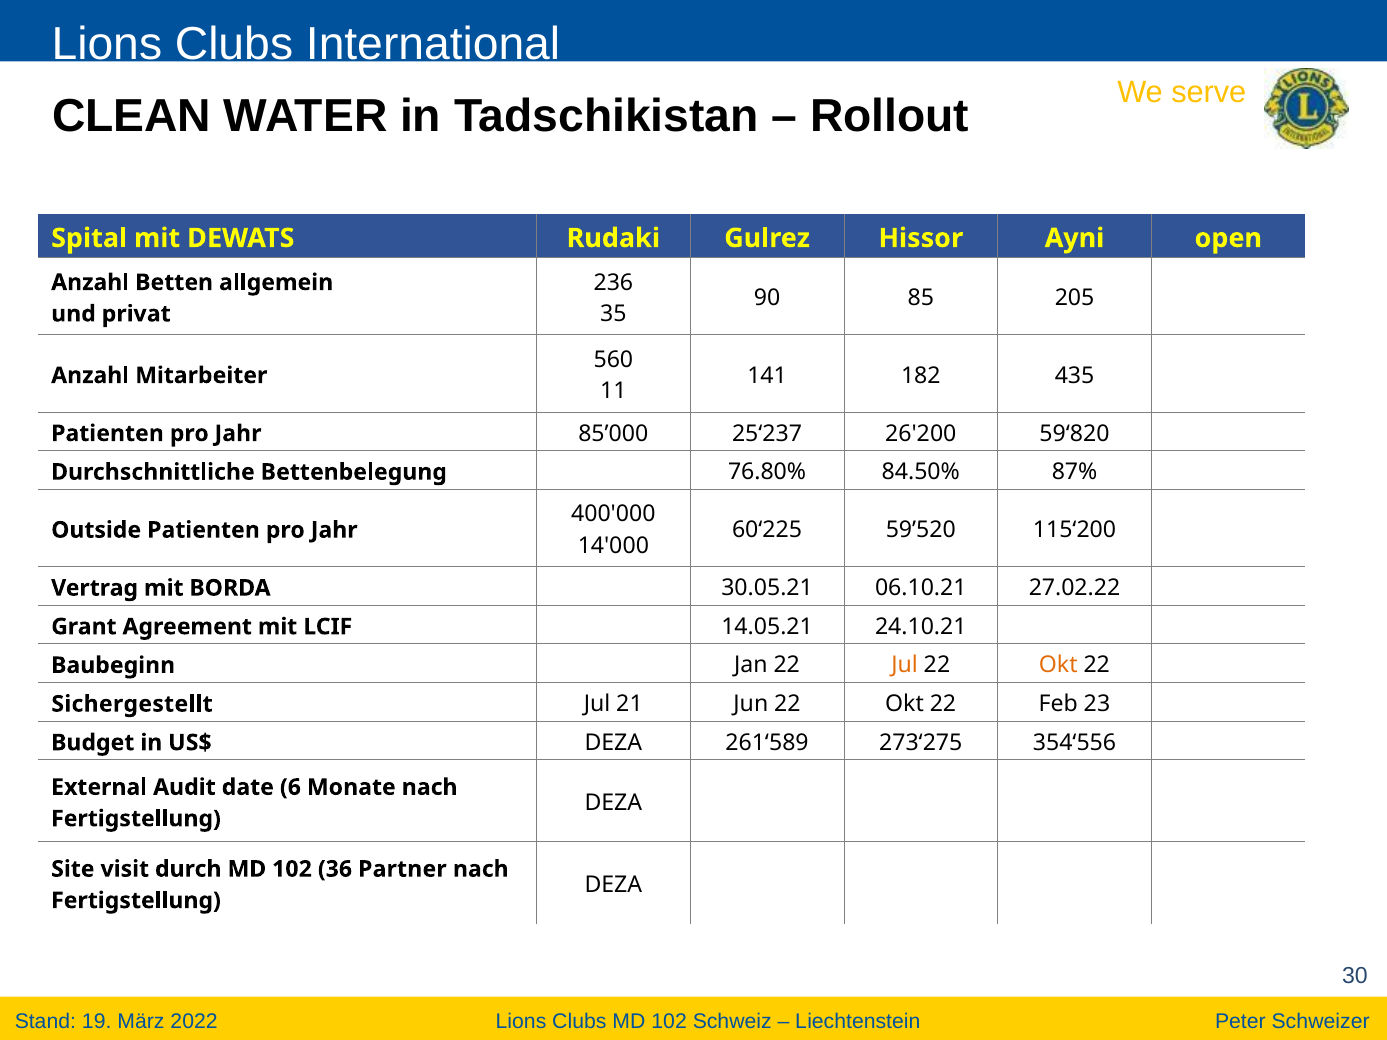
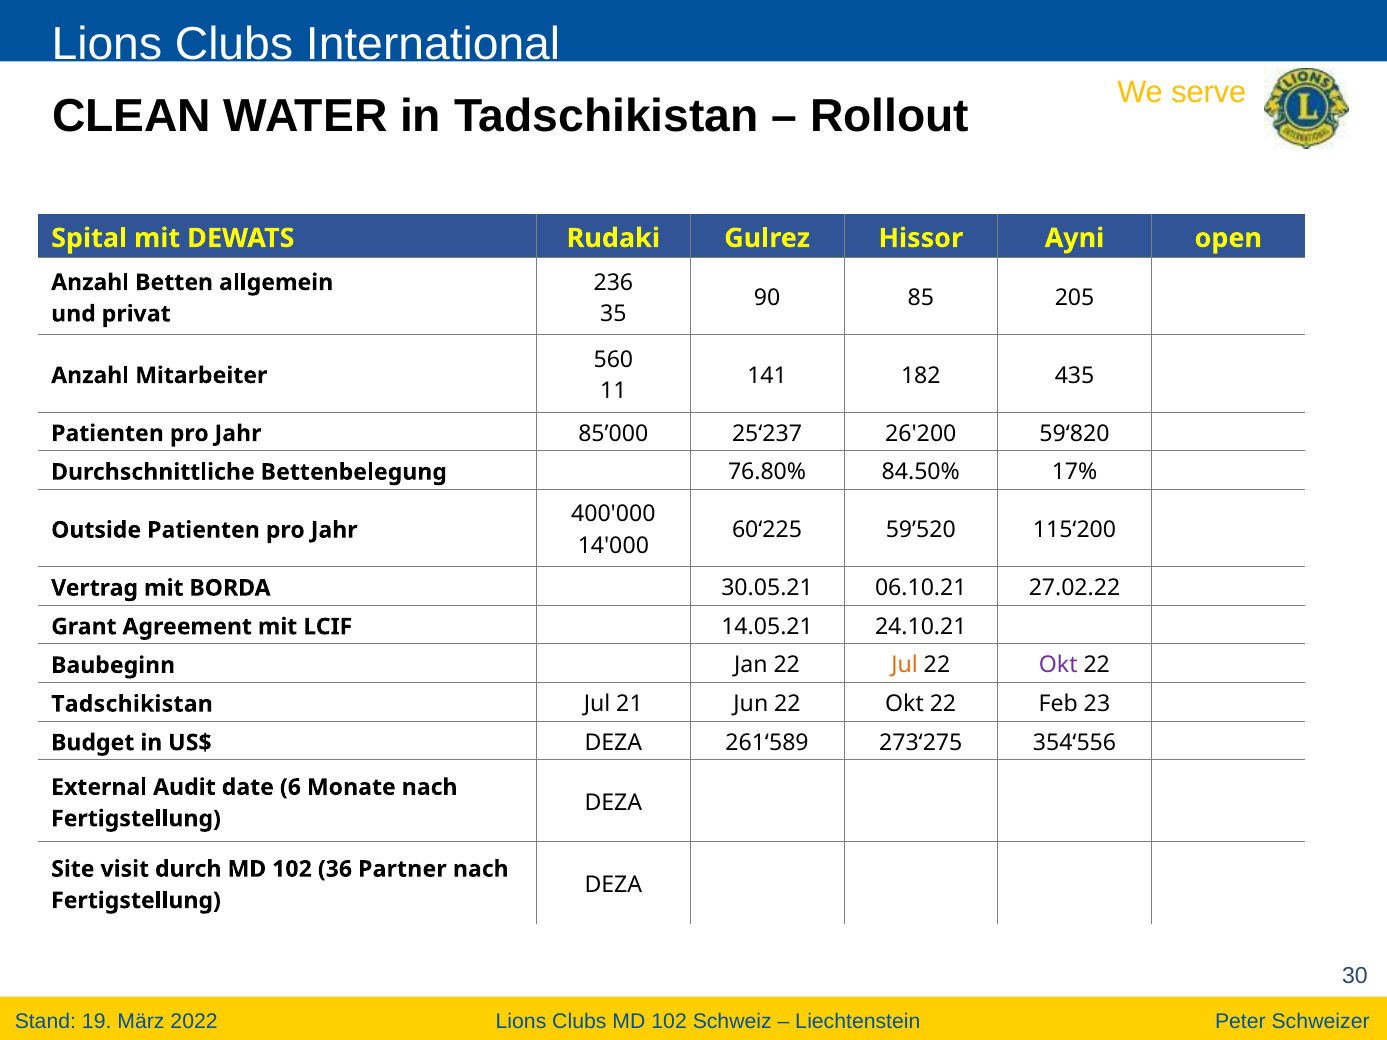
87%: 87% -> 17%
Okt at (1058, 666) colour: orange -> purple
Sichergestellt at (132, 704): Sichergestellt -> Tadschikistan
